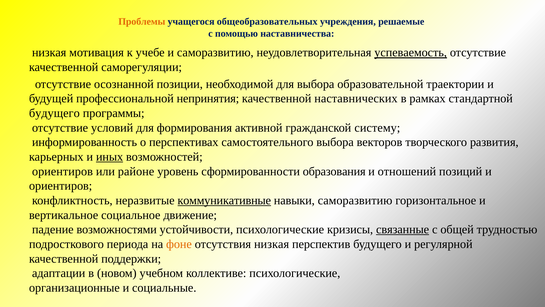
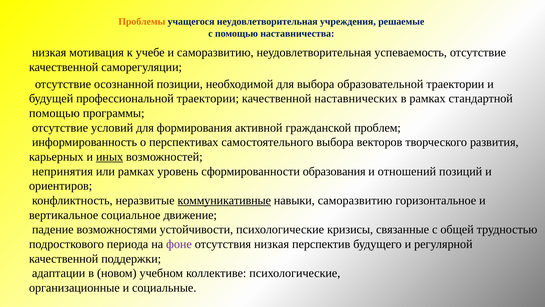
учащегося общеобразовательных: общеобразовательных -> неудовлетворительная
успеваемость underline: present -> none
профессиональной непринятия: непринятия -> траектории
будущего at (54, 113): будущего -> помощью
систему: систему -> проблем
ориентиров at (62, 171): ориентиров -> непринятия
или районе: районе -> рамках
связанные underline: present -> none
фоне colour: orange -> purple
